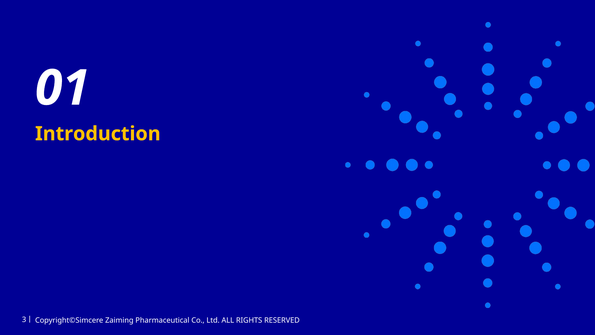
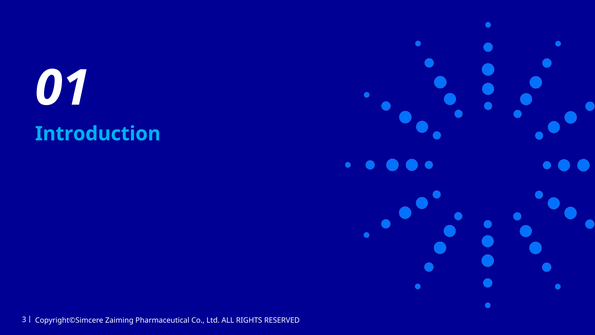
Introduction colour: yellow -> light blue
